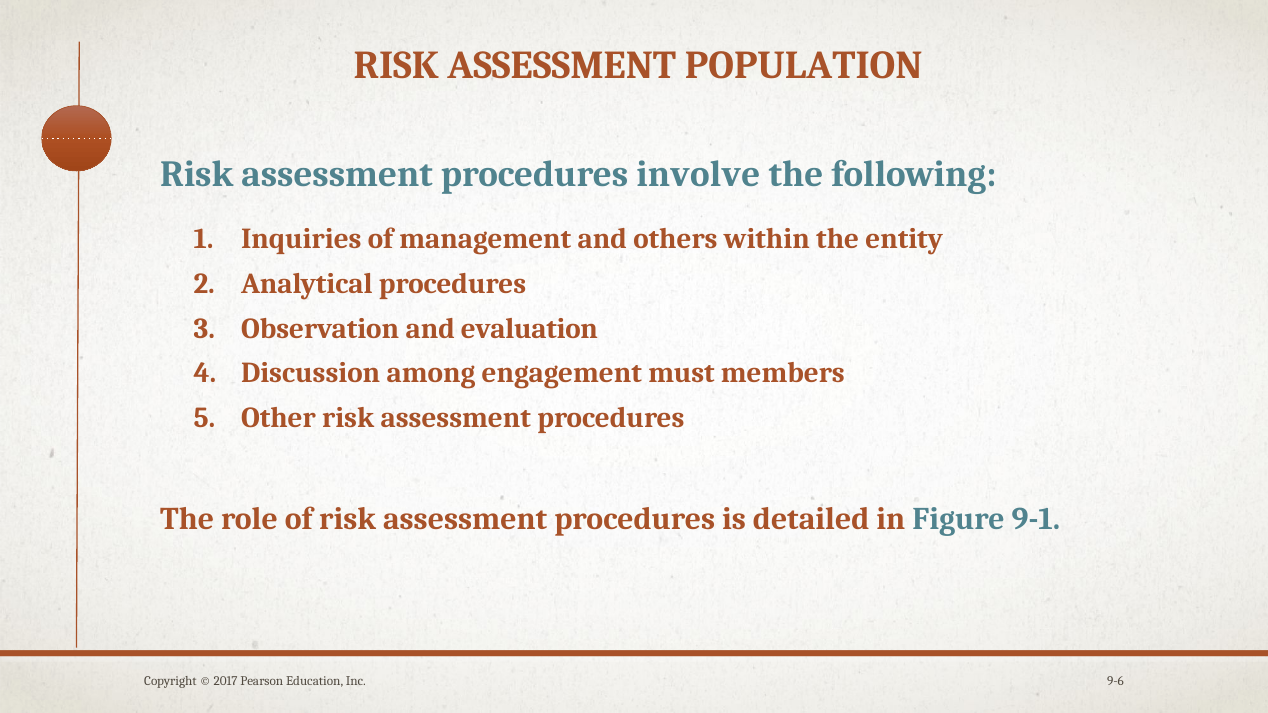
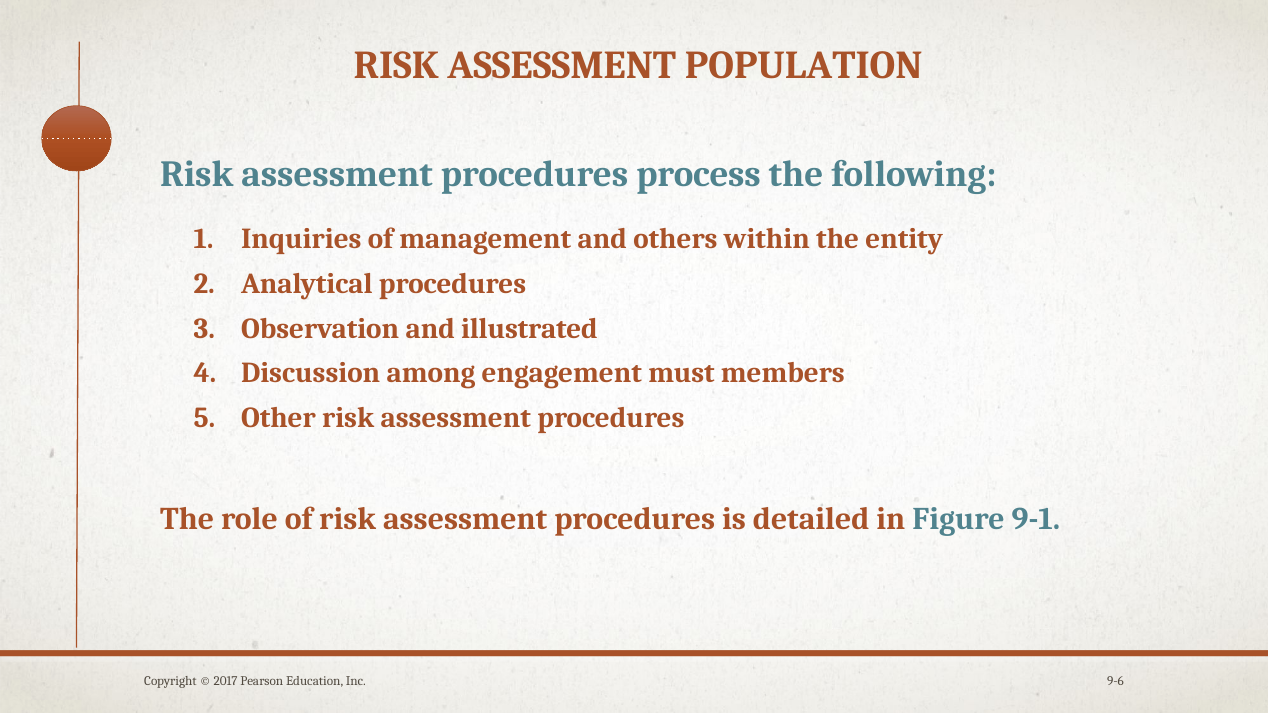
involve: involve -> process
evaluation: evaluation -> illustrated
